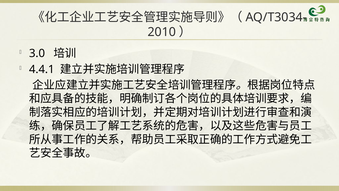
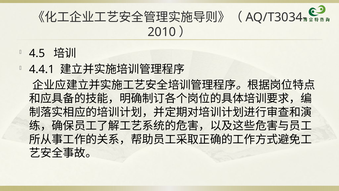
3.0: 3.0 -> 4.5
